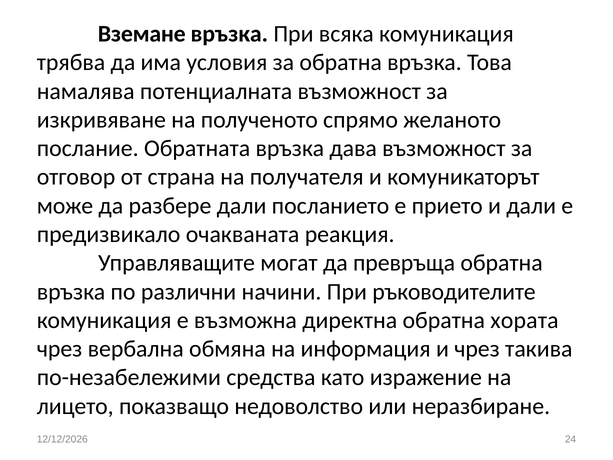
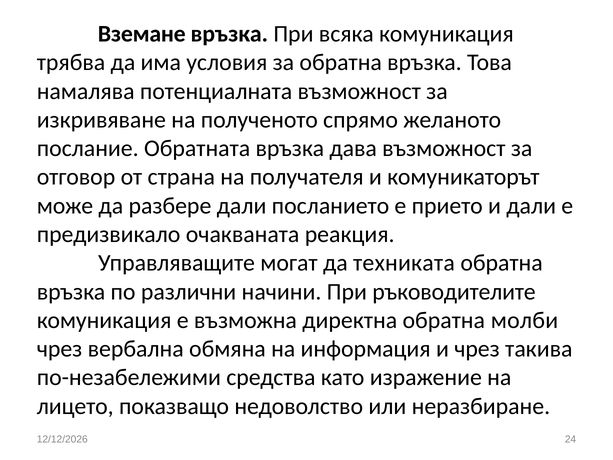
превръща: превръща -> техниката
хората: хората -> молби
